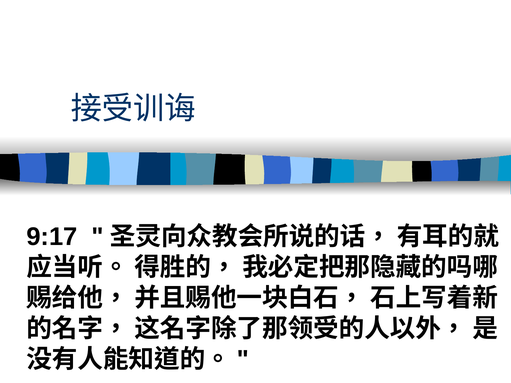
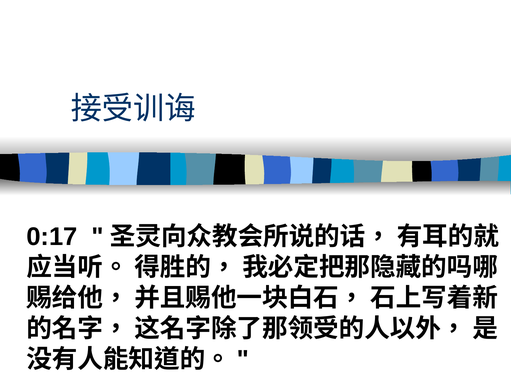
9:17: 9:17 -> 0:17
